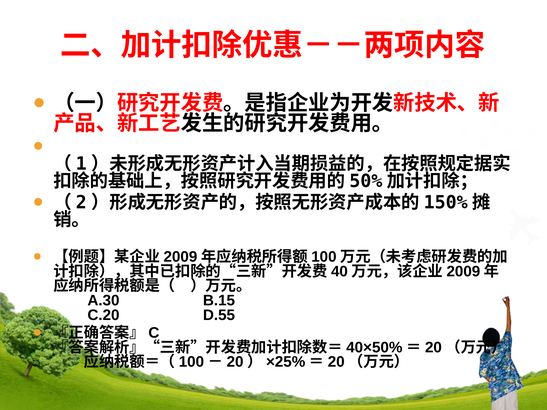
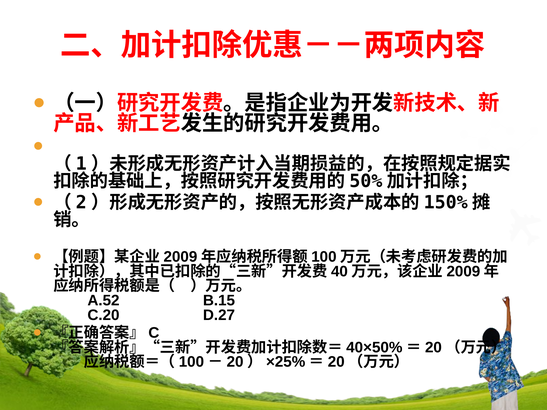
A.30: A.30 -> A.52
D.55: D.55 -> D.27
